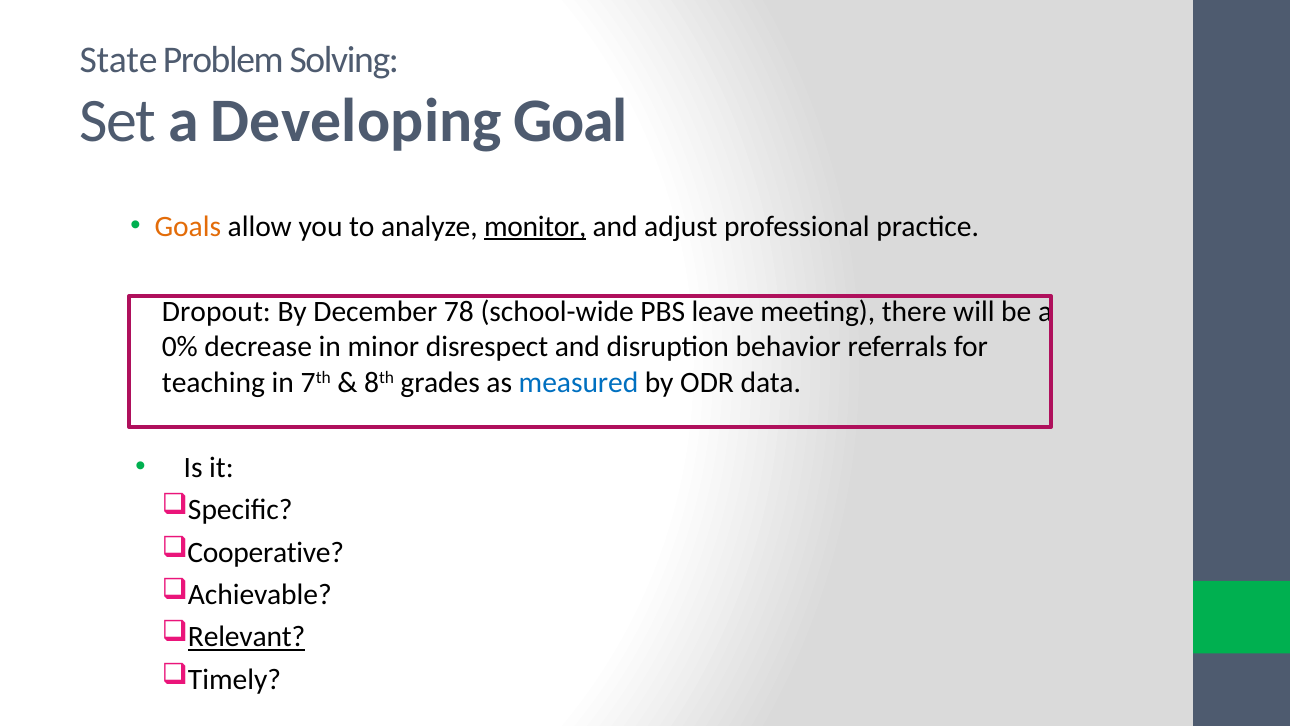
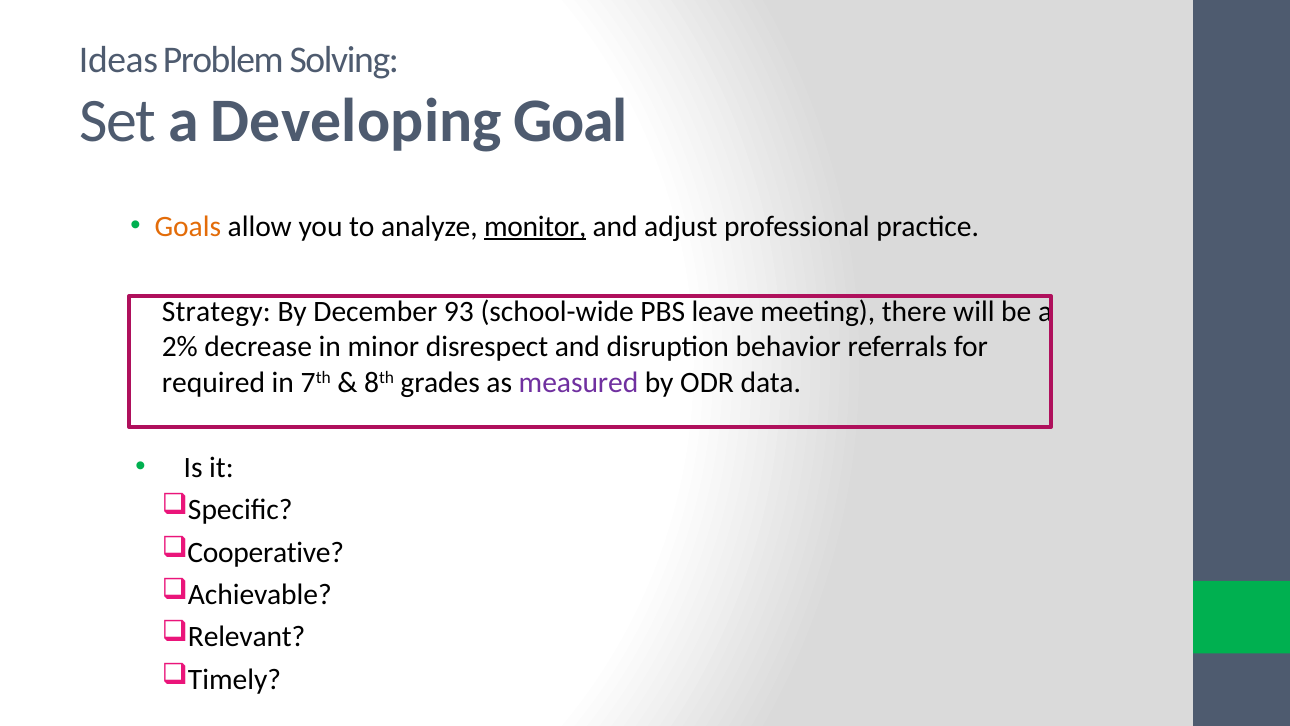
State: State -> Ideas
Dropout: Dropout -> Strategy
78: 78 -> 93
0%: 0% -> 2%
teaching: teaching -> required
measured colour: blue -> purple
Relevant underline: present -> none
